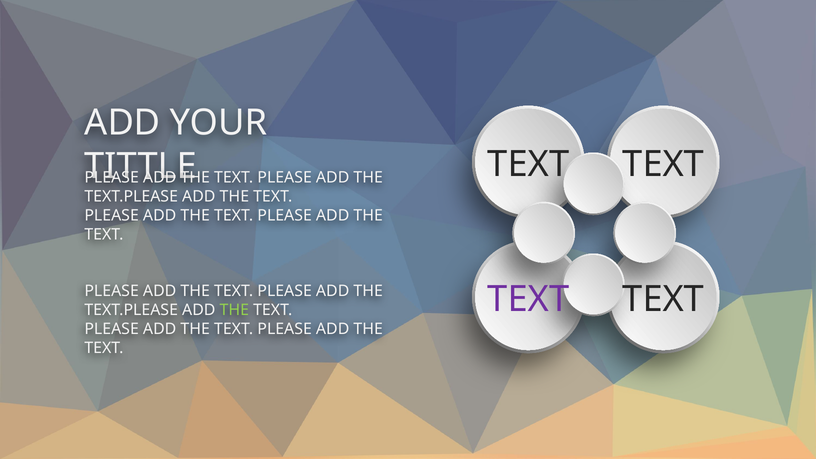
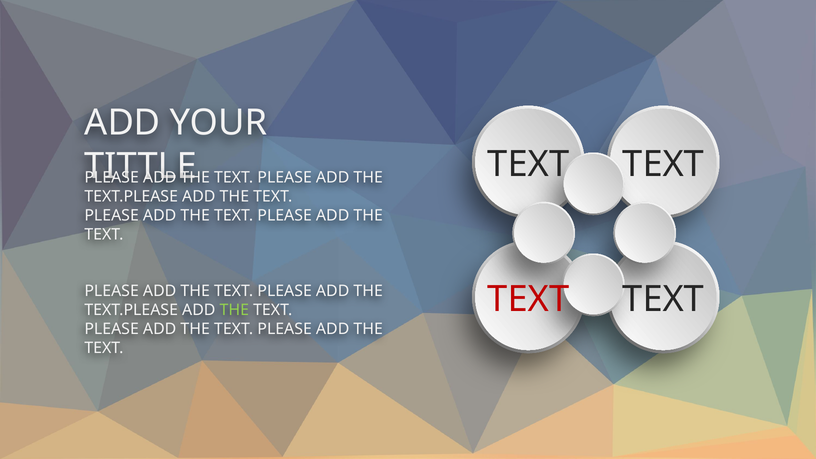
TEXT at (528, 299) colour: purple -> red
